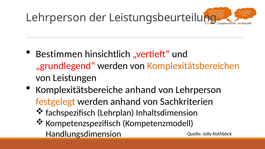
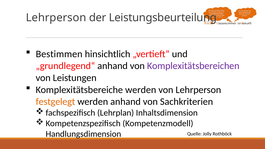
„grundlegend“ werden: werden -> anhand
Komplexitätsbereichen colour: orange -> purple
Komplexitätsbereiche anhand: anhand -> werden
